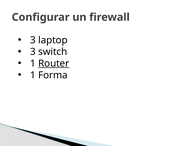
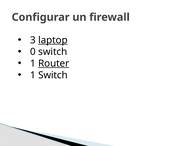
laptop underline: none -> present
3 at (33, 52): 3 -> 0
1 Forma: Forma -> Switch
